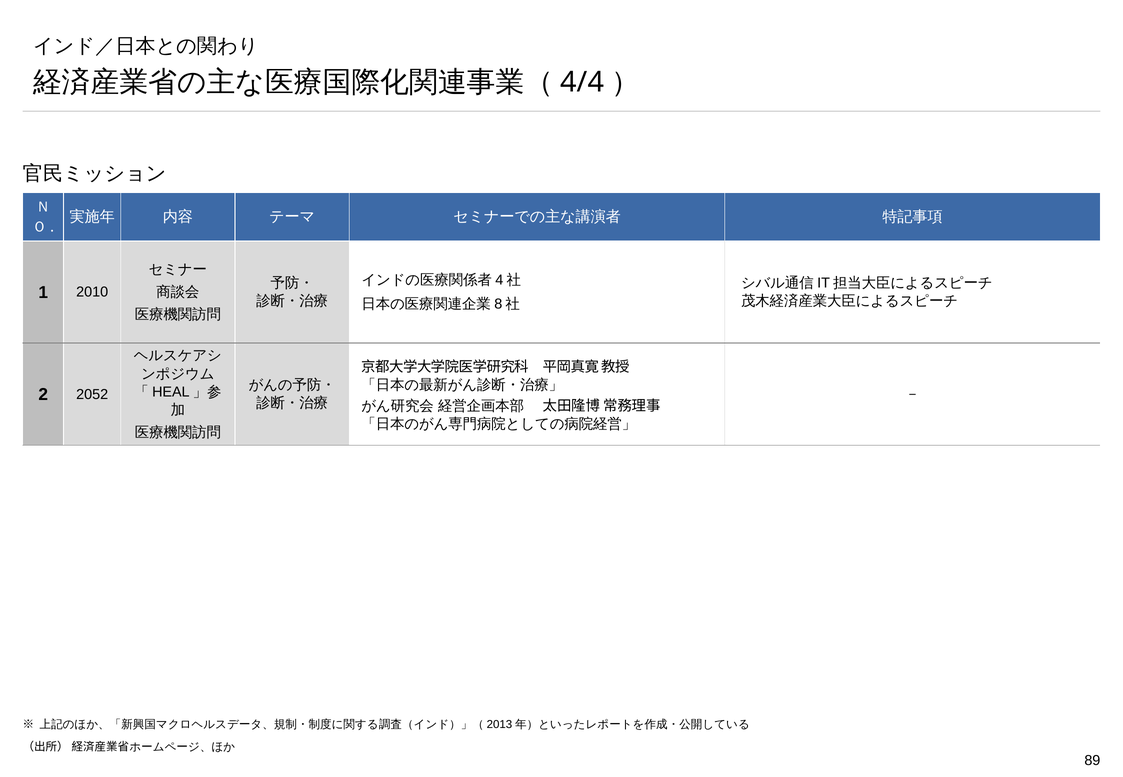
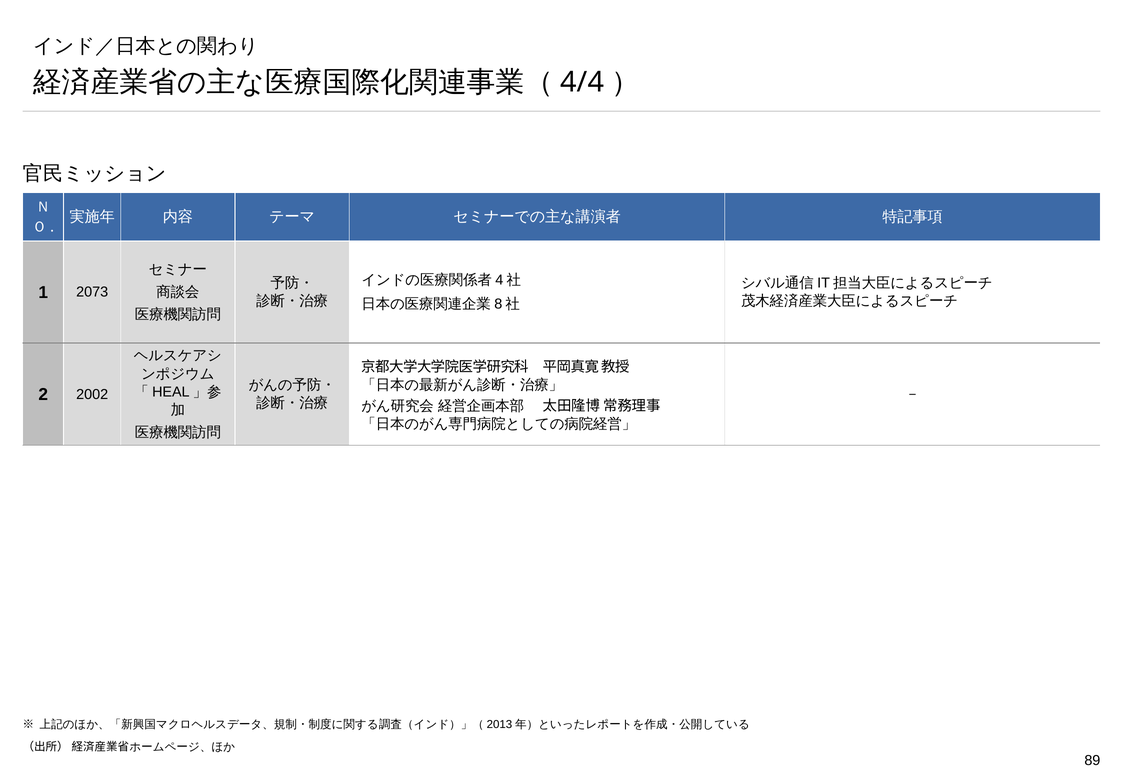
2010: 2010 -> 2073
2052: 2052 -> 2002
